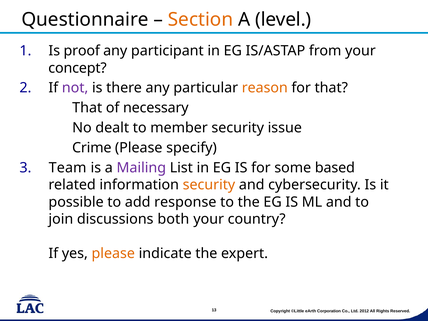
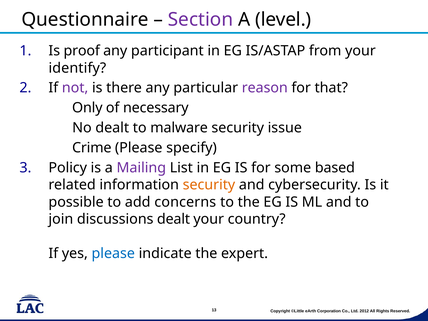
Section colour: orange -> purple
concept: concept -> identify
reason colour: orange -> purple
That at (87, 108): That -> Only
member: member -> malware
Team: Team -> Policy
response: response -> concerns
discussions both: both -> dealt
please at (113, 253) colour: orange -> blue
